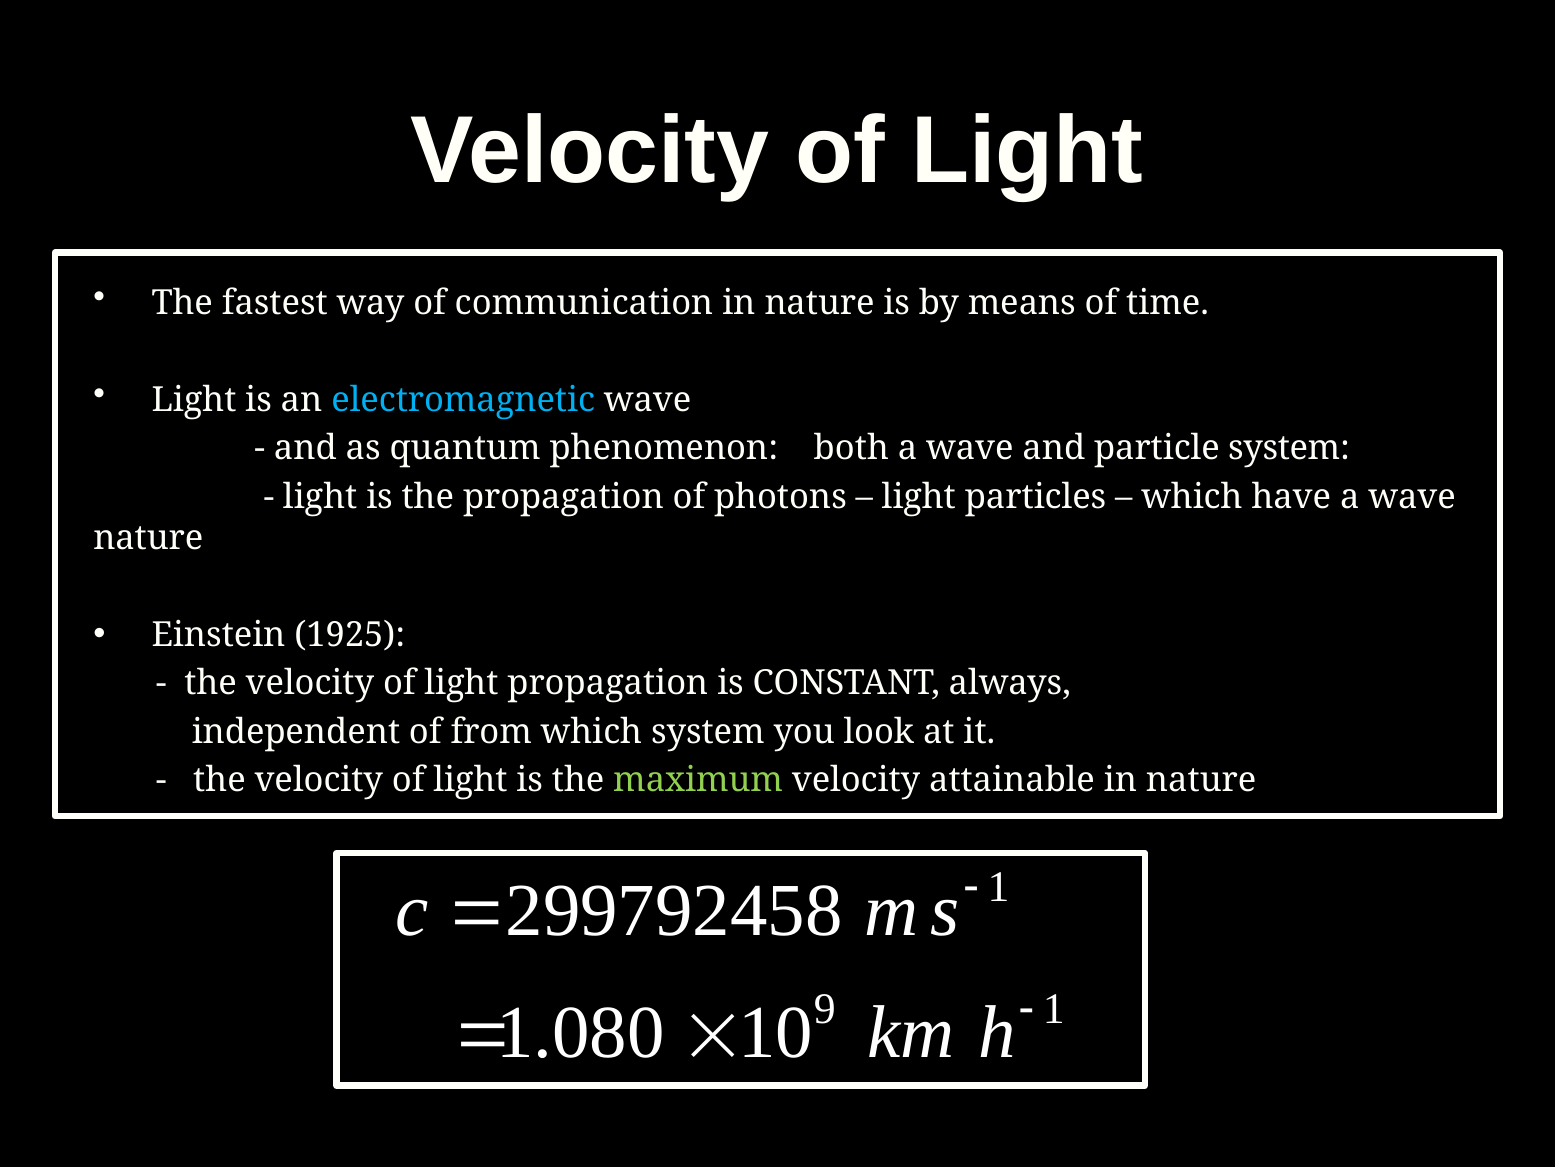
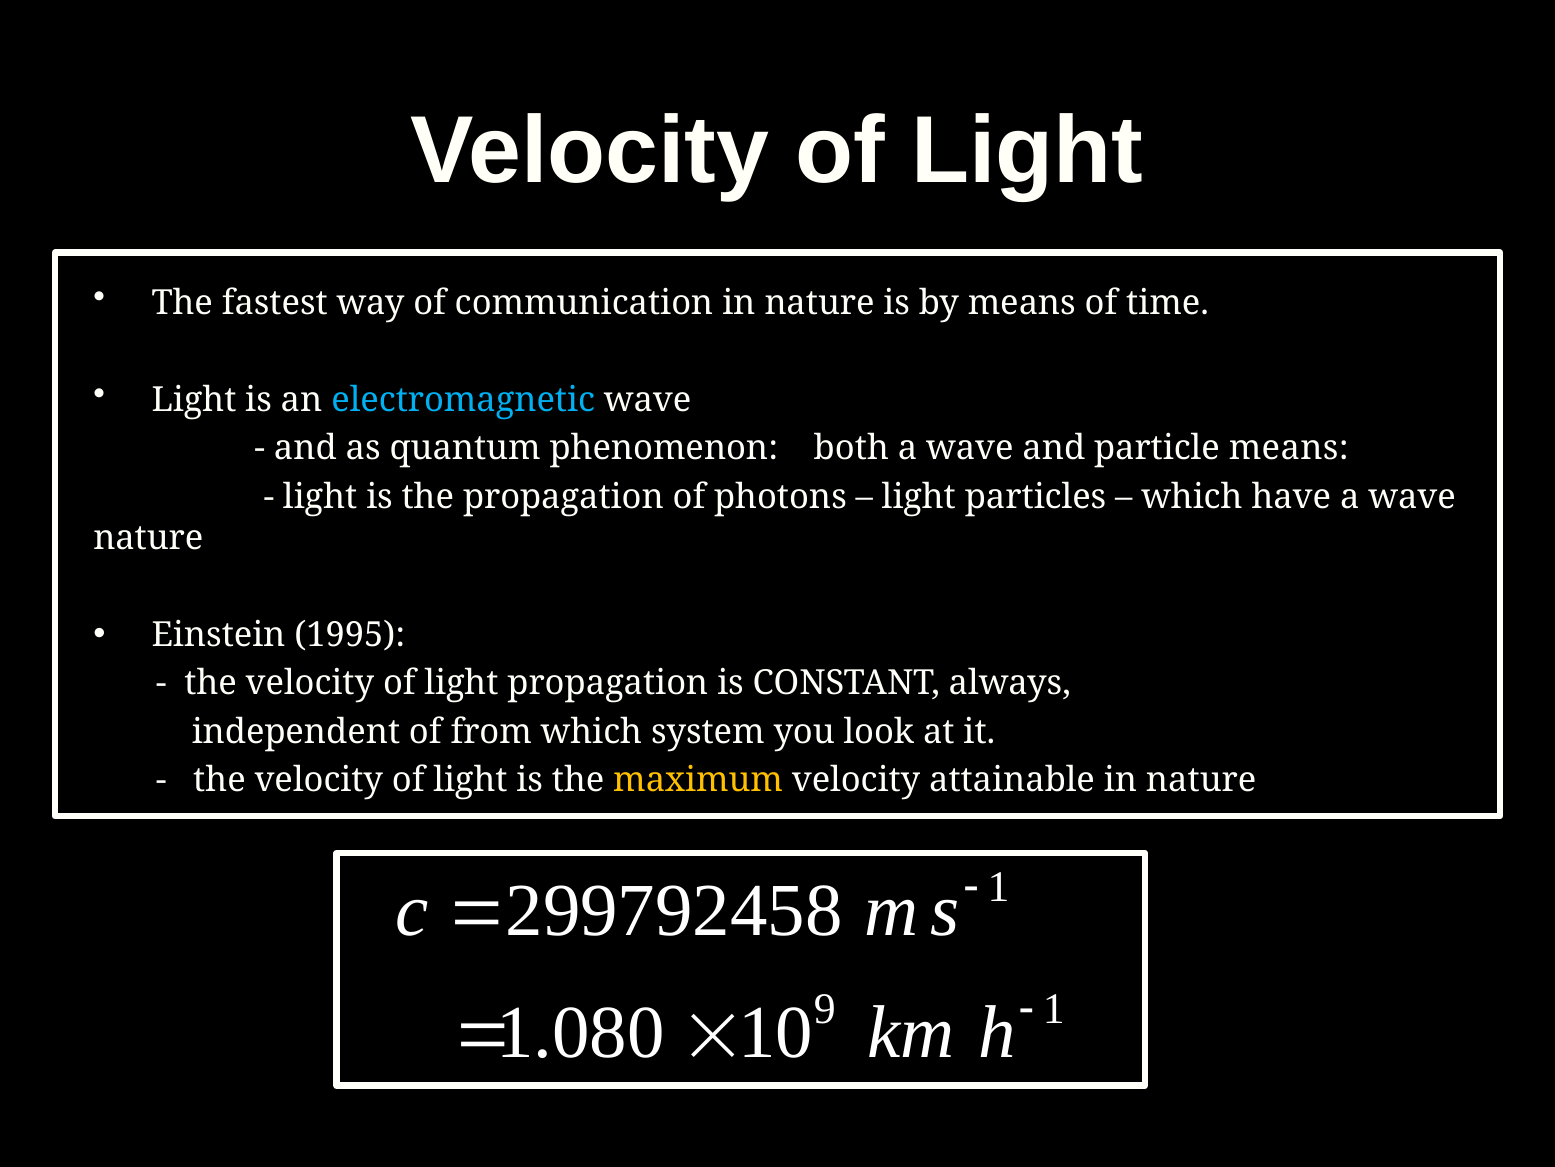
particle system: system -> means
1925: 1925 -> 1995
maximum colour: light green -> yellow
